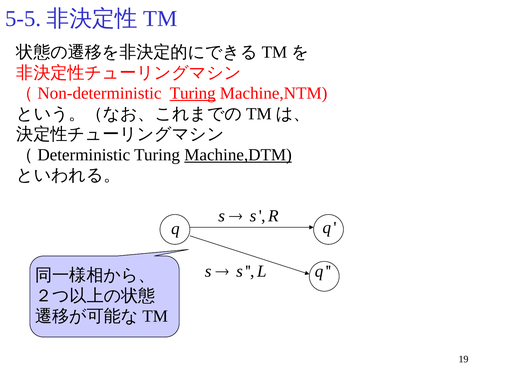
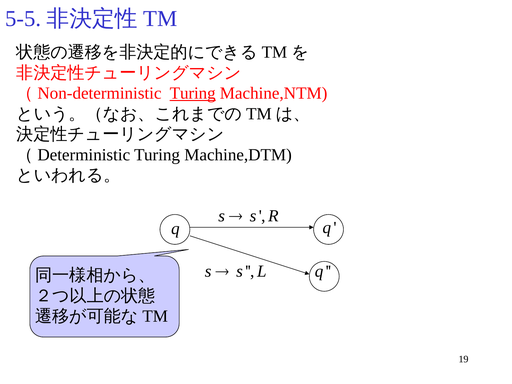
Machine,DTM underline: present -> none
